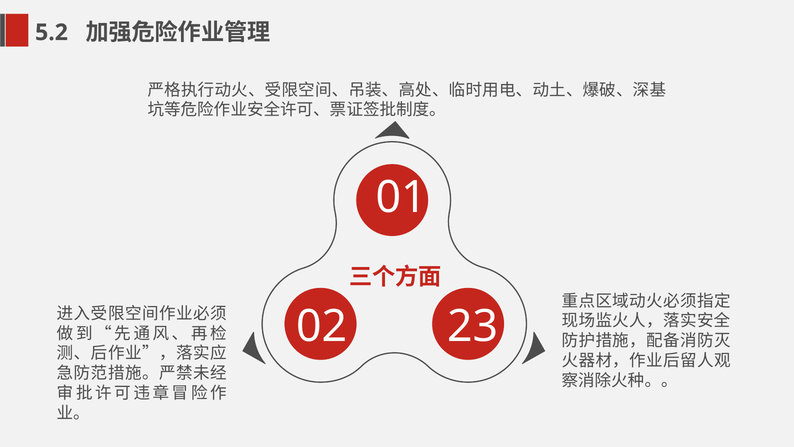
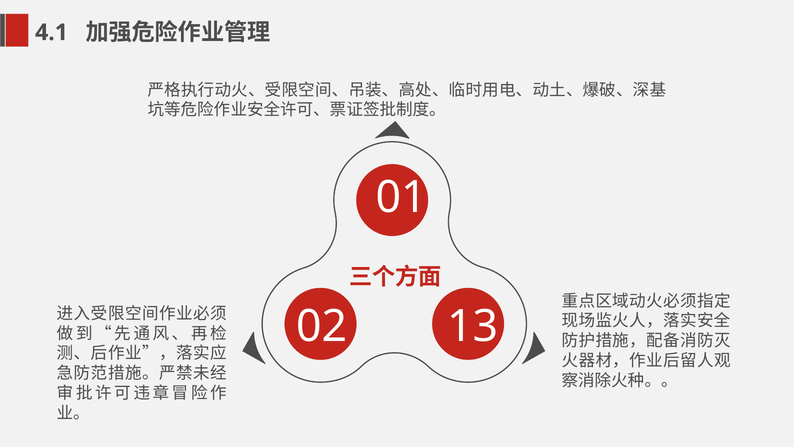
5.2: 5.2 -> 4.1
23: 23 -> 13
